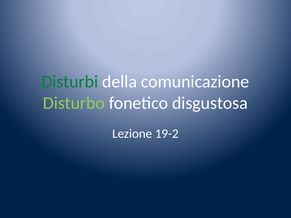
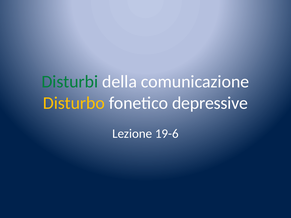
Disturbo colour: light green -> yellow
disgustosa: disgustosa -> depressive
19-2: 19-2 -> 19-6
